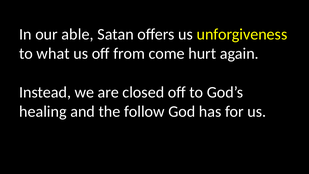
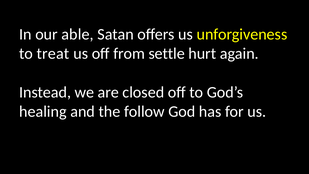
what: what -> treat
come: come -> settle
